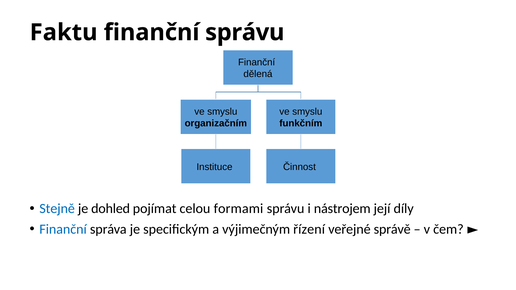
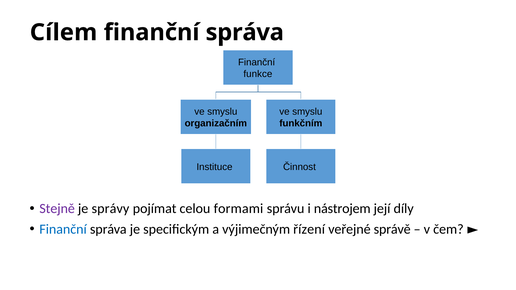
Faktu: Faktu -> Cílem
správu at (245, 32): správu -> správa
dělená: dělená -> funkce
Stejně colour: blue -> purple
dohled: dohled -> správy
